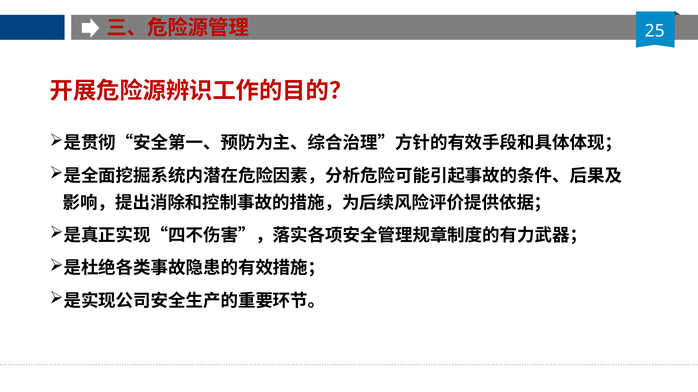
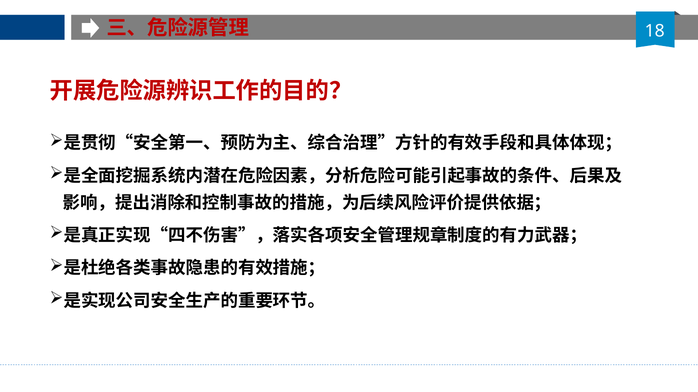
25: 25 -> 18
